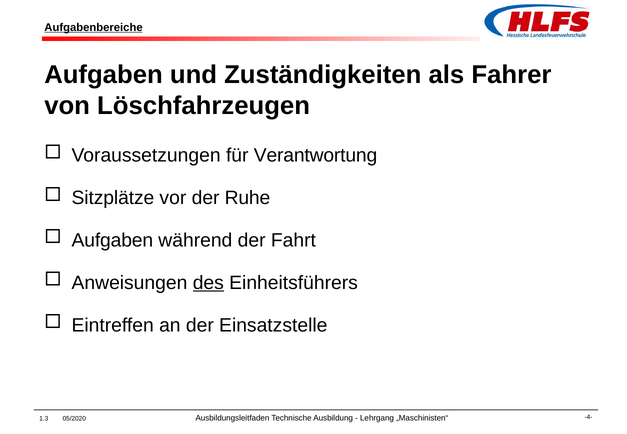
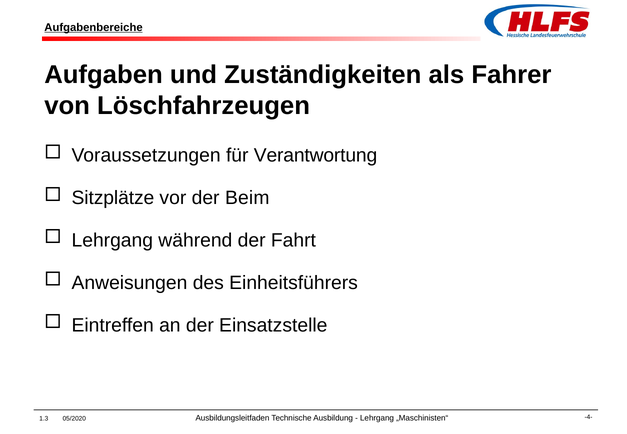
Ruhe: Ruhe -> Beim
Aufgaben at (112, 240): Aufgaben -> Lehrgang
des underline: present -> none
